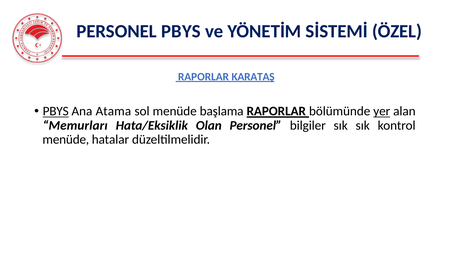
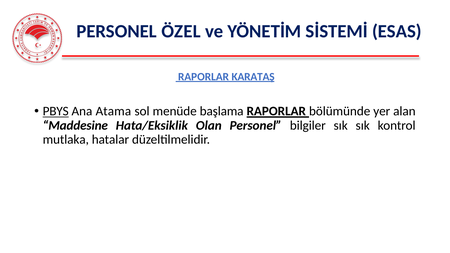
PERSONEL PBYS: PBYS -> ÖZEL
ÖZEL: ÖZEL -> ESAS
yer underline: present -> none
Memurları: Memurları -> Maddesine
menüde at (66, 140): menüde -> mutlaka
